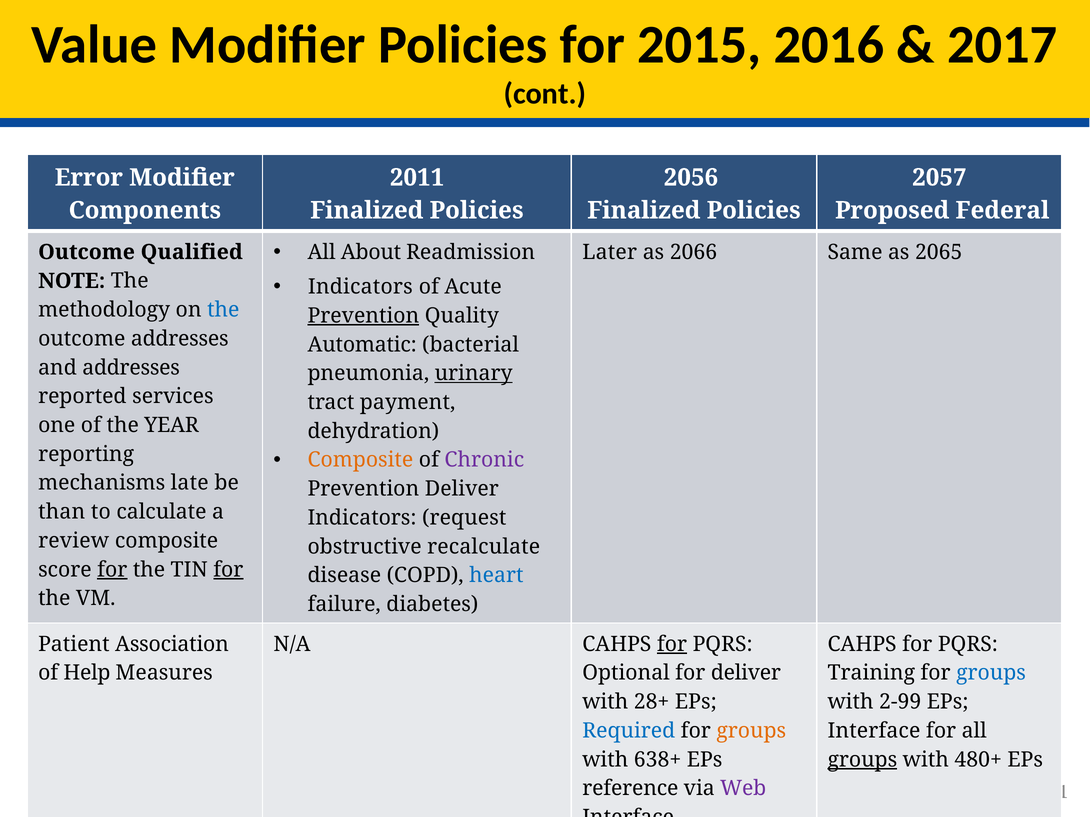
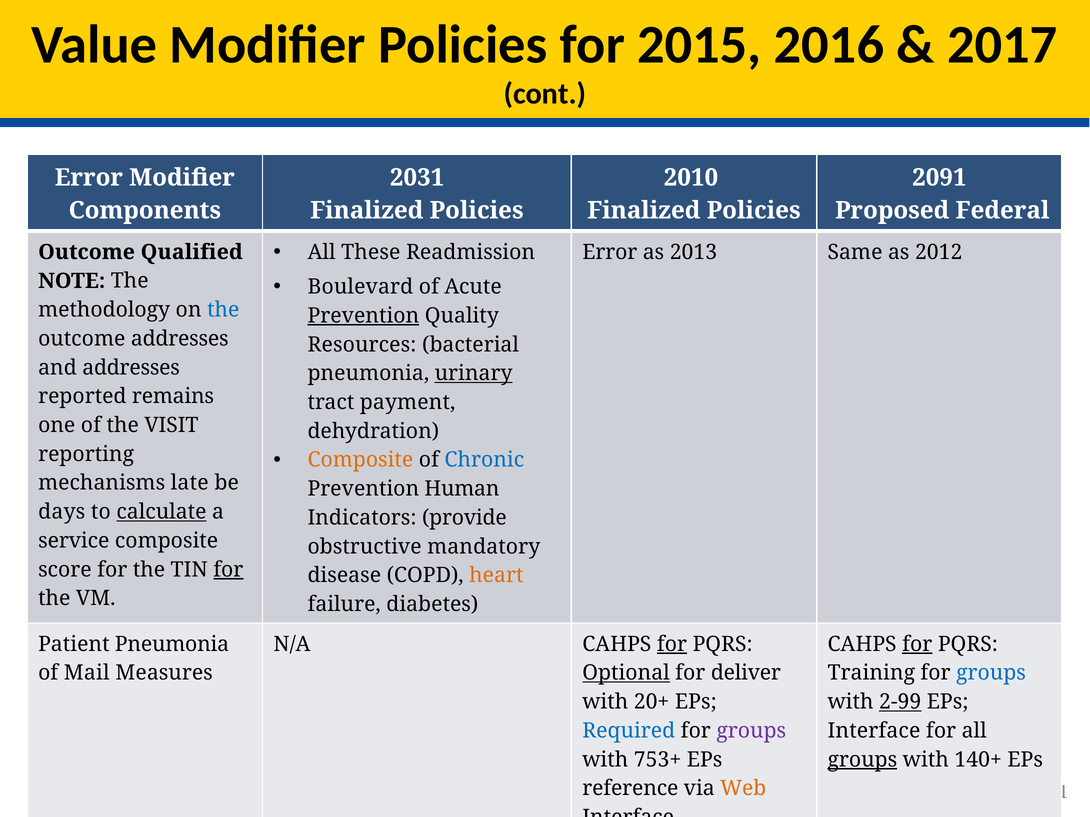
2011: 2011 -> 2031
2056: 2056 -> 2010
2057: 2057 -> 2091
About: About -> These
Later at (610, 252): Later -> Error
2066: 2066 -> 2013
2065: 2065 -> 2012
Indicators at (360, 287): Indicators -> Boulevard
Automatic: Automatic -> Resources
services: services -> remains
YEAR: YEAR -> VISIT
Chronic colour: purple -> blue
Prevention Deliver: Deliver -> Human
than: than -> days
calculate underline: none -> present
request: request -> provide
review: review -> service
recalculate: recalculate -> mandatory
for at (112, 570) underline: present -> none
heart colour: blue -> orange
Patient Association: Association -> Pneumonia
for at (917, 644) underline: none -> present
Help: Help -> Mail
Optional underline: none -> present
28+: 28+ -> 20+
2-99 underline: none -> present
groups at (751, 731) colour: orange -> purple
638+: 638+ -> 753+
480+: 480+ -> 140+
Web colour: purple -> orange
